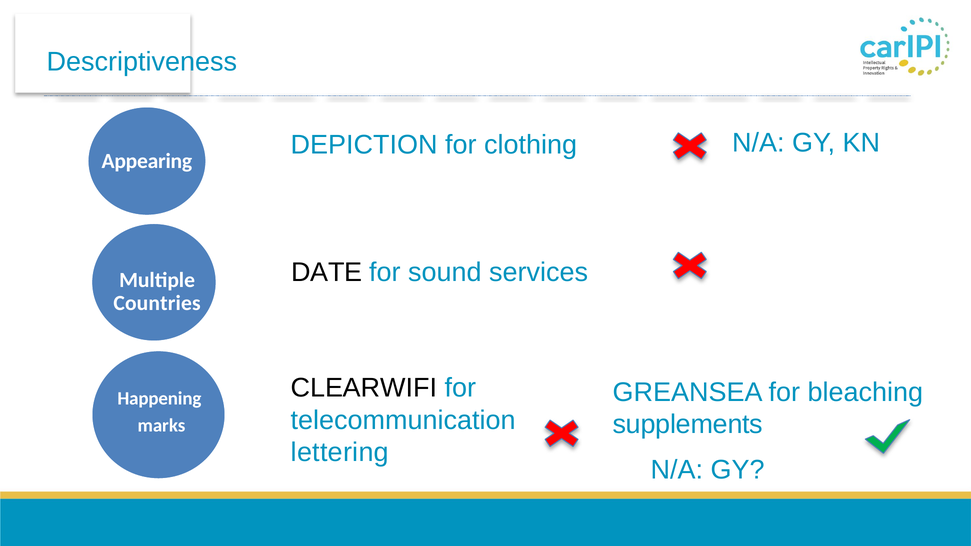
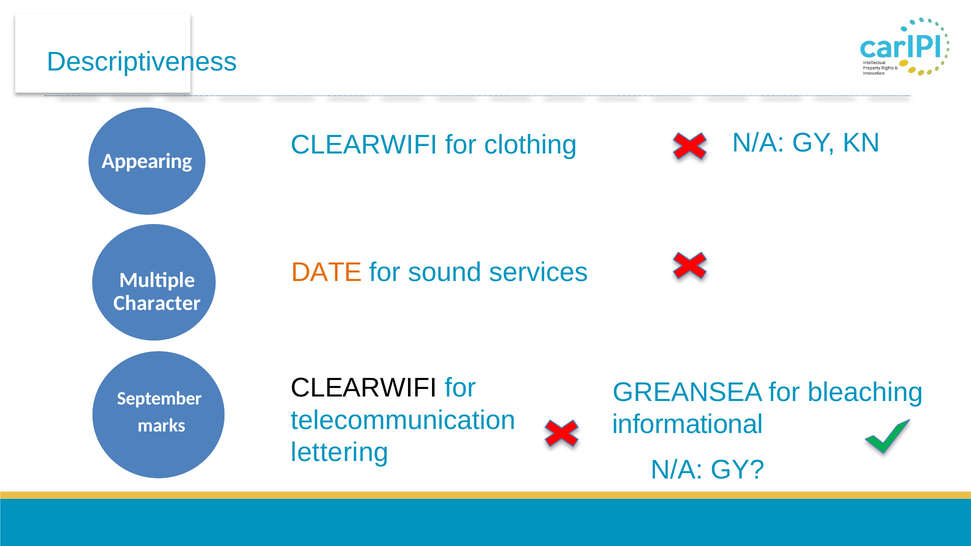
DEPICTION at (364, 145): DEPICTION -> CLEARWIFI
DATE colour: black -> orange
Countries: Countries -> Character
Happening: Happening -> September
supplements: supplements -> informational
